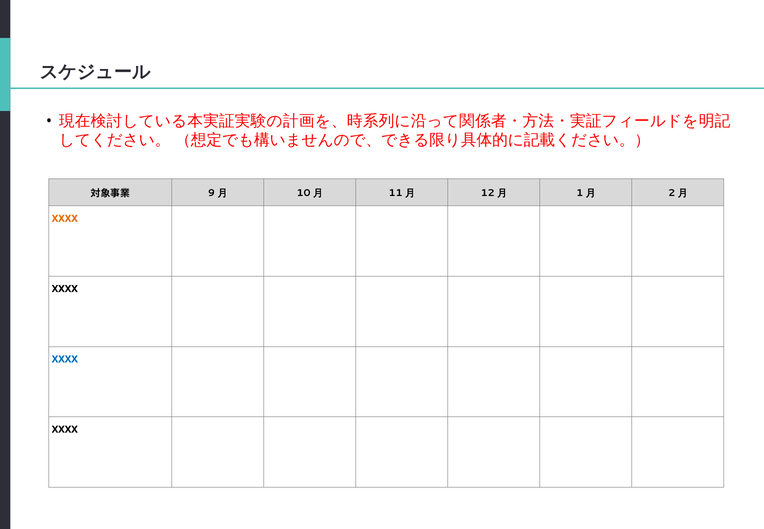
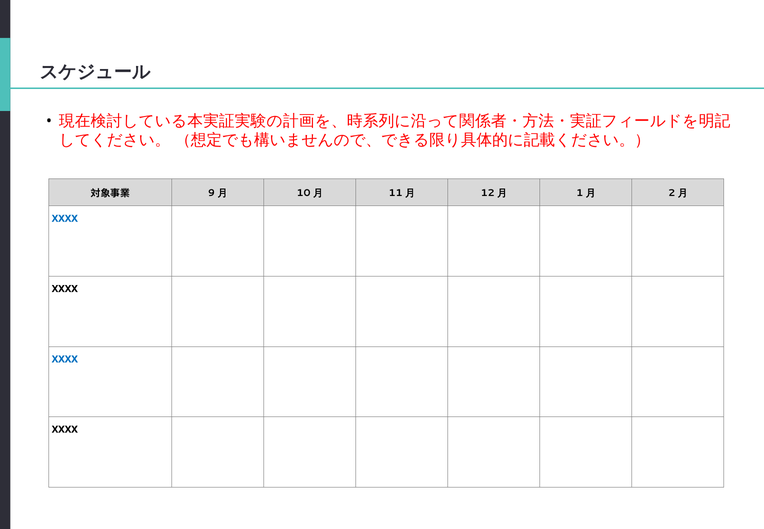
XXXX at (65, 218) colour: orange -> blue
